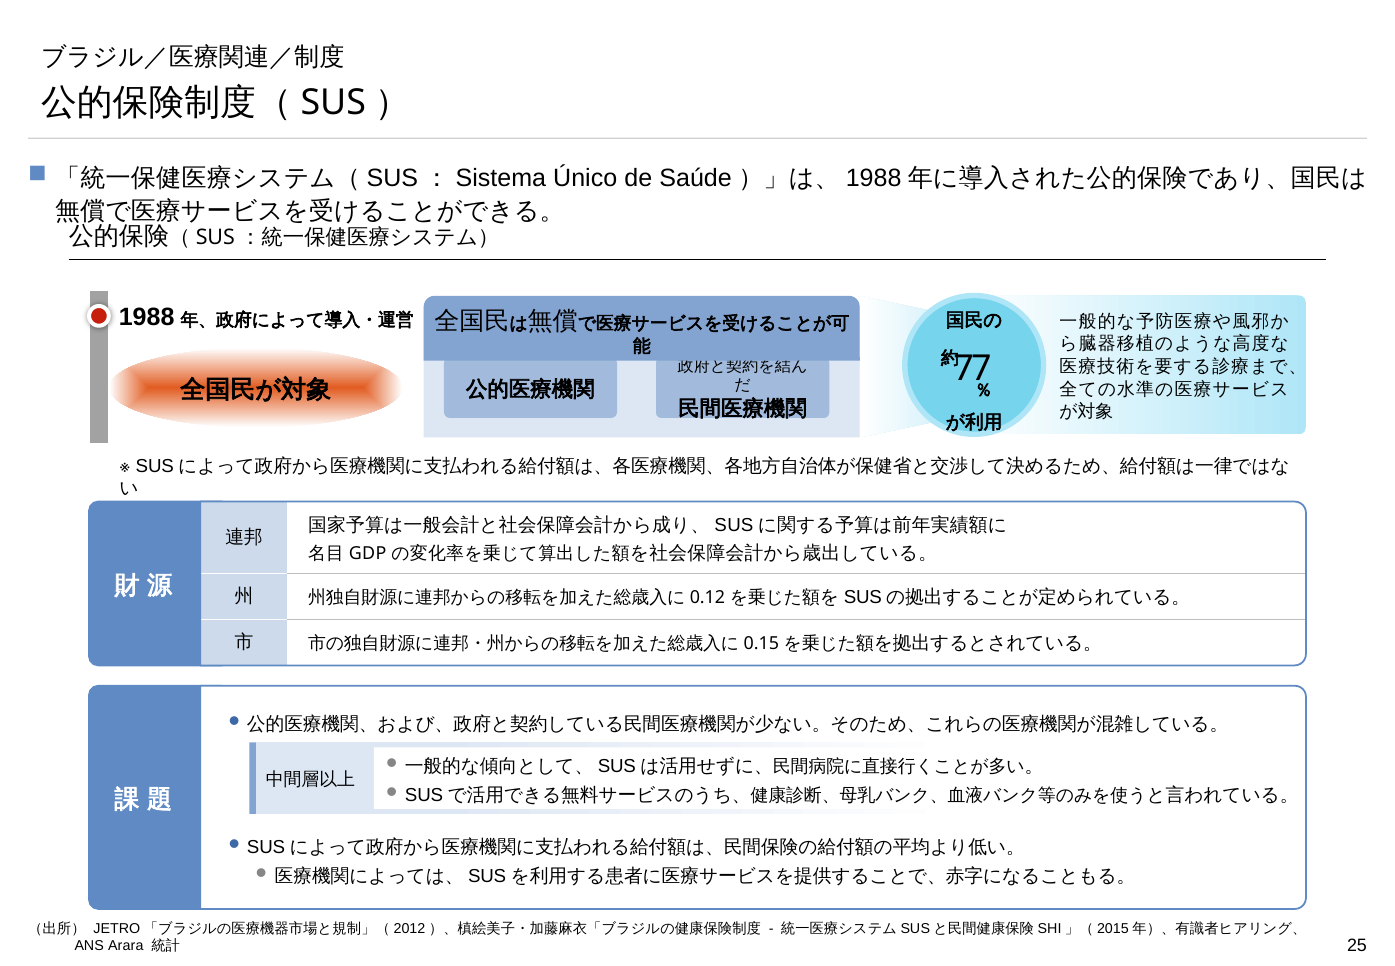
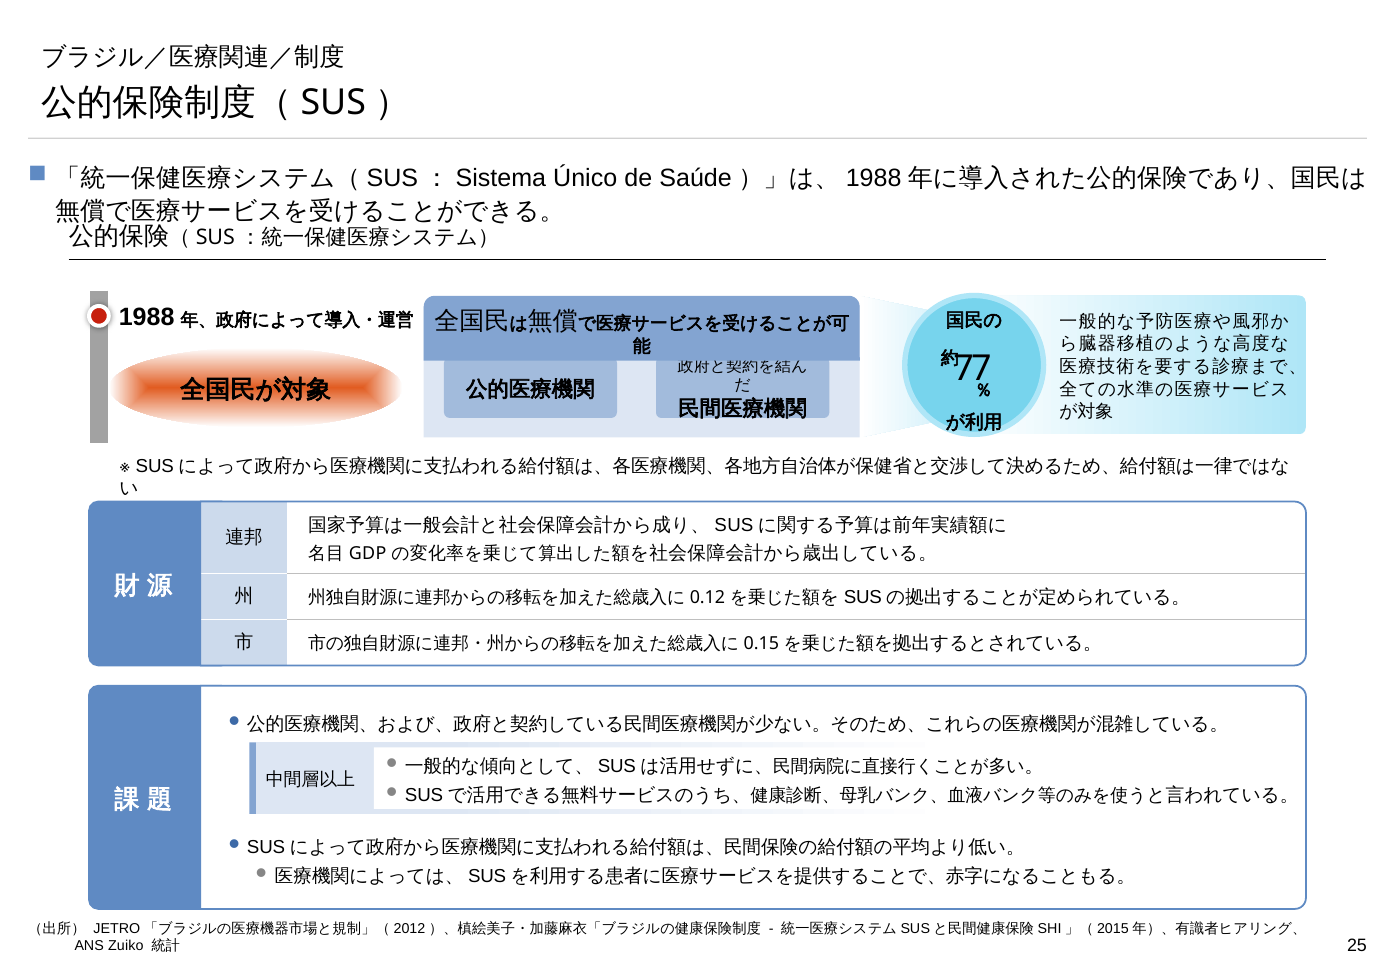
Arara: Arara -> Zuiko
